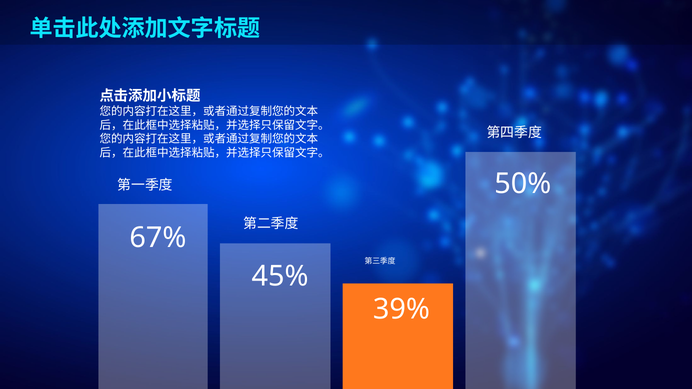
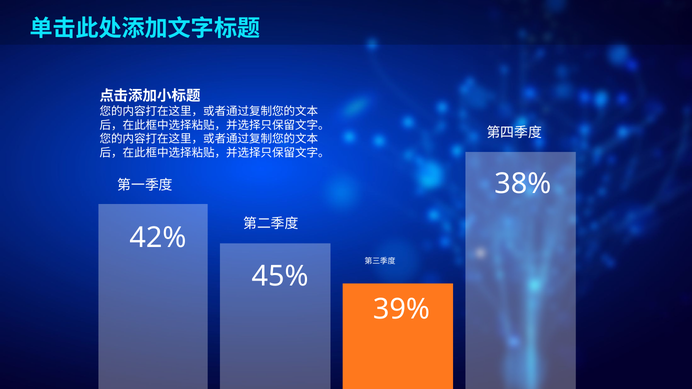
50%: 50% -> 38%
67%: 67% -> 42%
